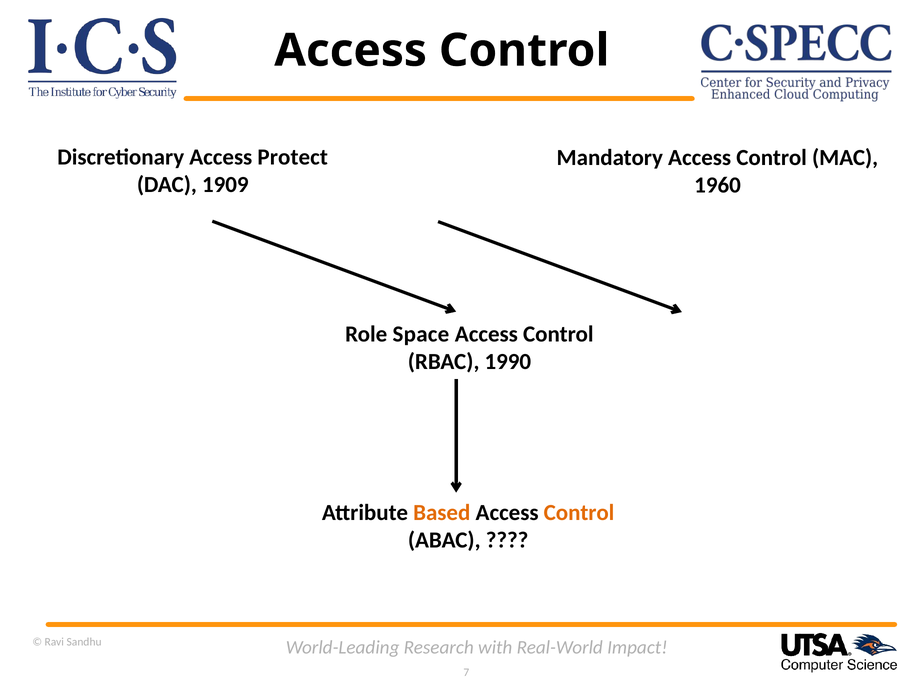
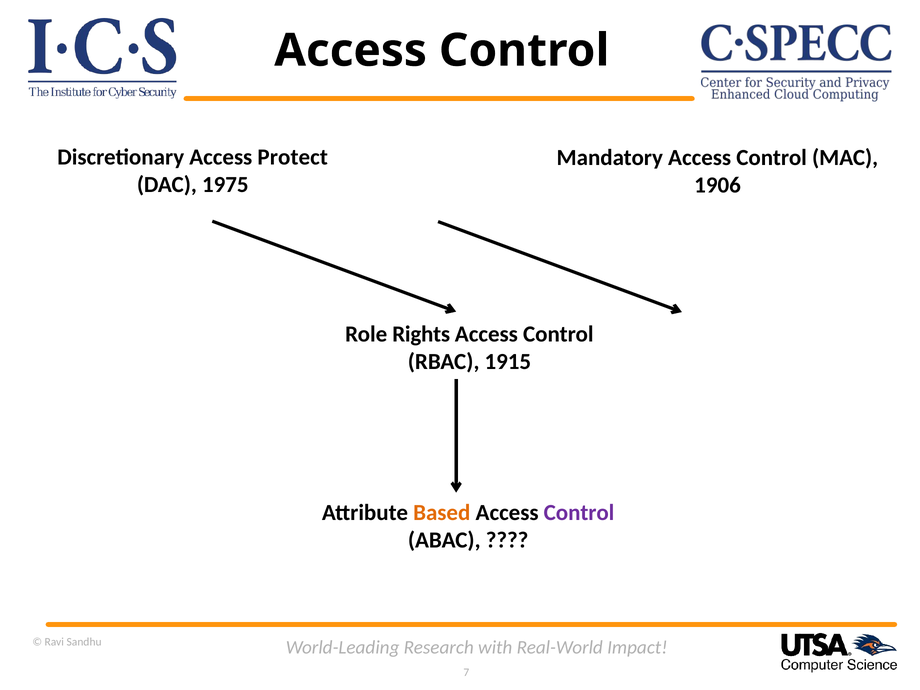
1909: 1909 -> 1975
1960: 1960 -> 1906
Space: Space -> Rights
1990: 1990 -> 1915
Control at (579, 513) colour: orange -> purple
